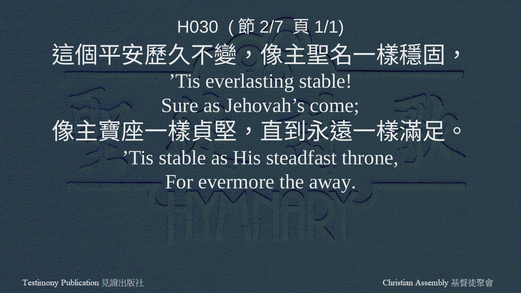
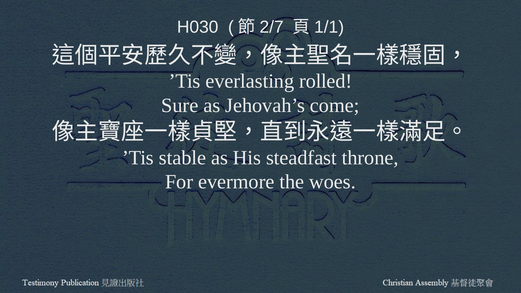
everlasting stable: stable -> rolled
away: away -> woes
